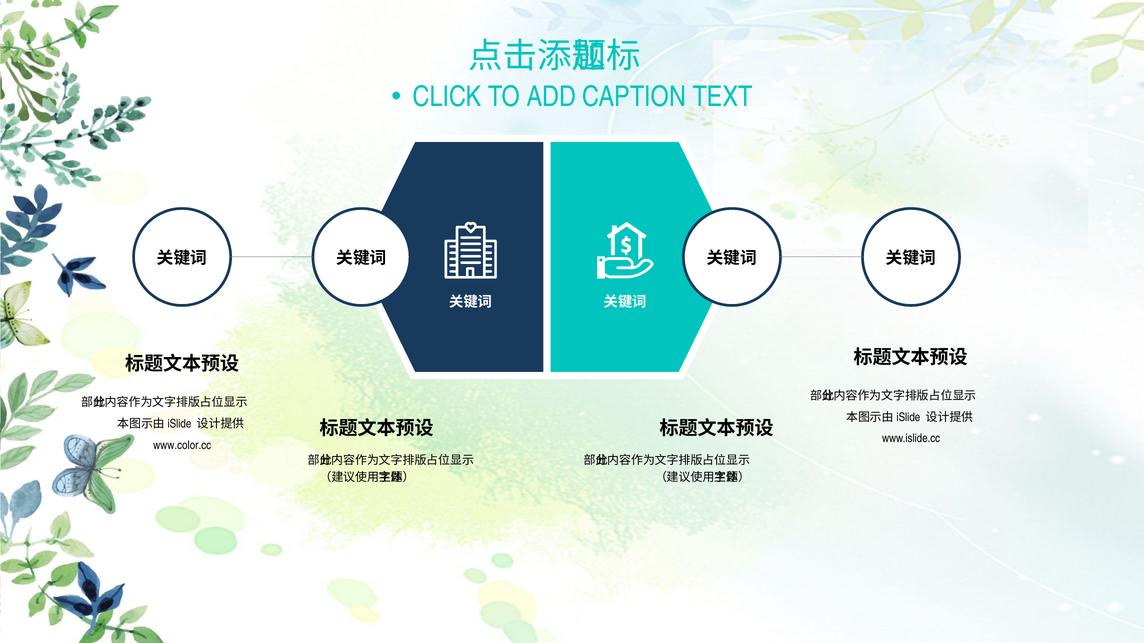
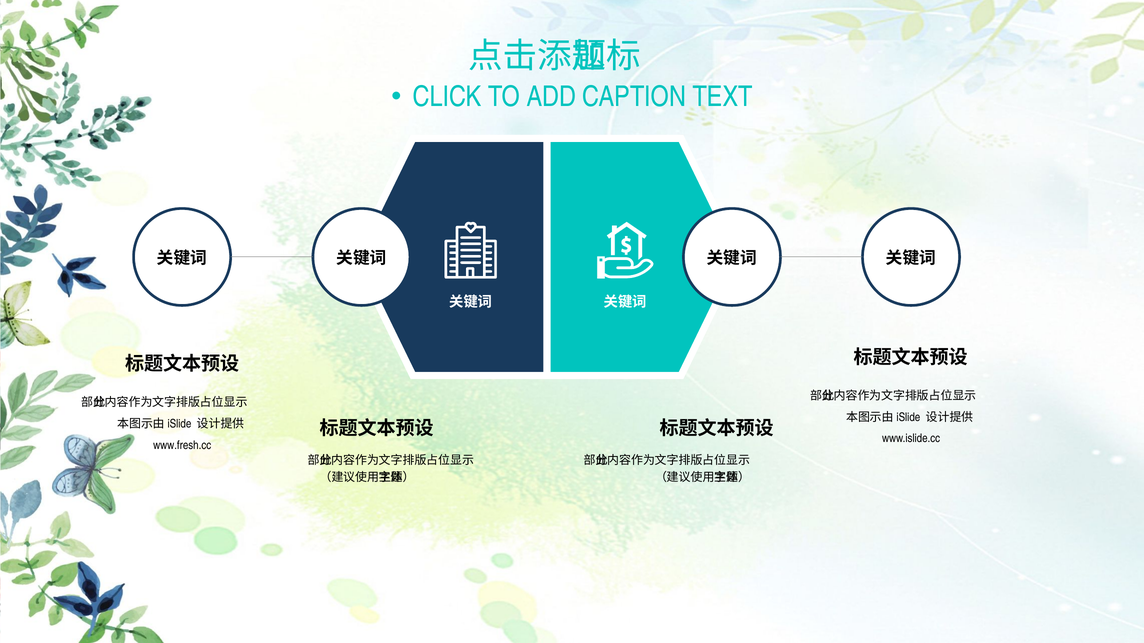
www.color.cc: www.color.cc -> www.fresh.cc
